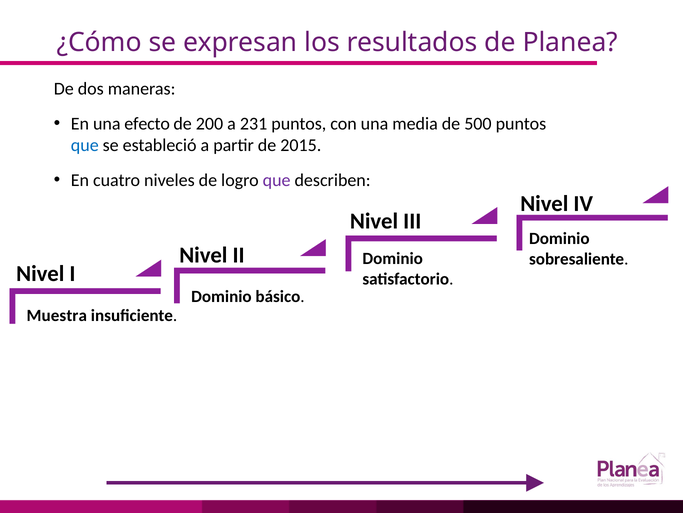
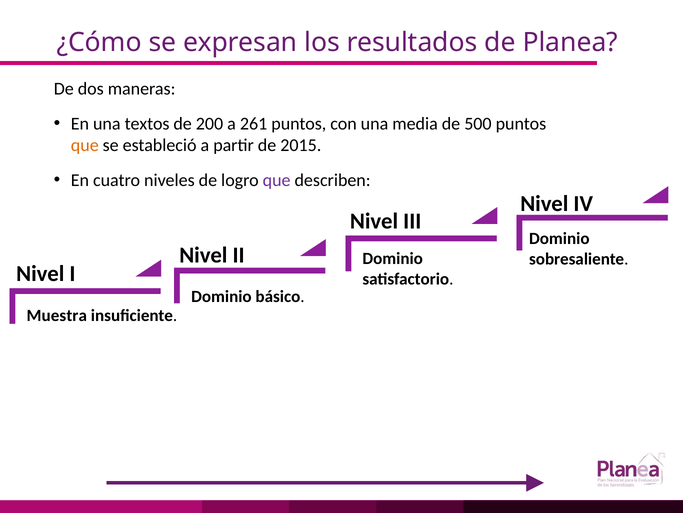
efecto: efecto -> textos
231: 231 -> 261
que at (85, 145) colour: blue -> orange
